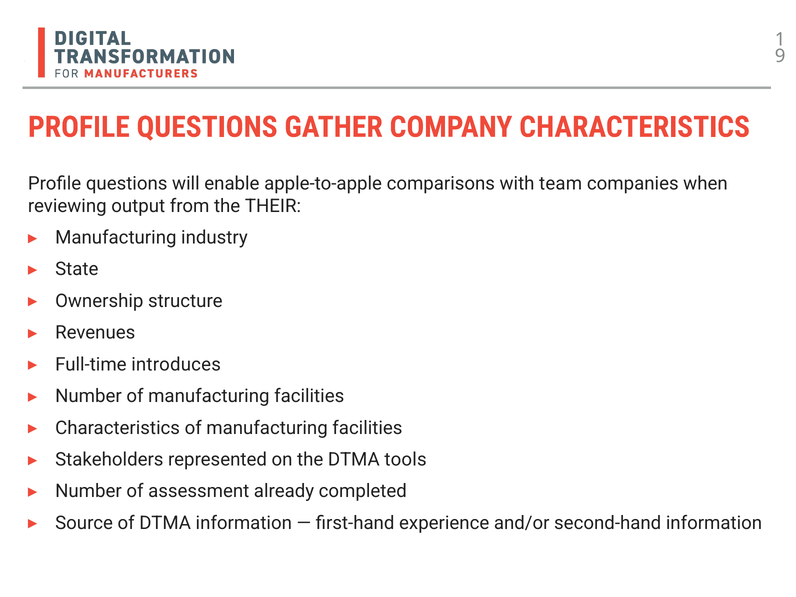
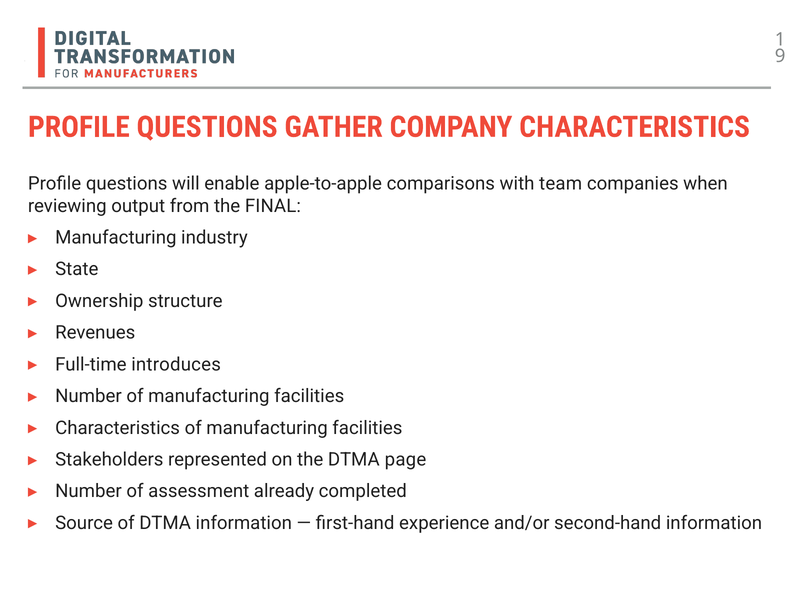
THEIR: THEIR -> FINAL
tools: tools -> page
